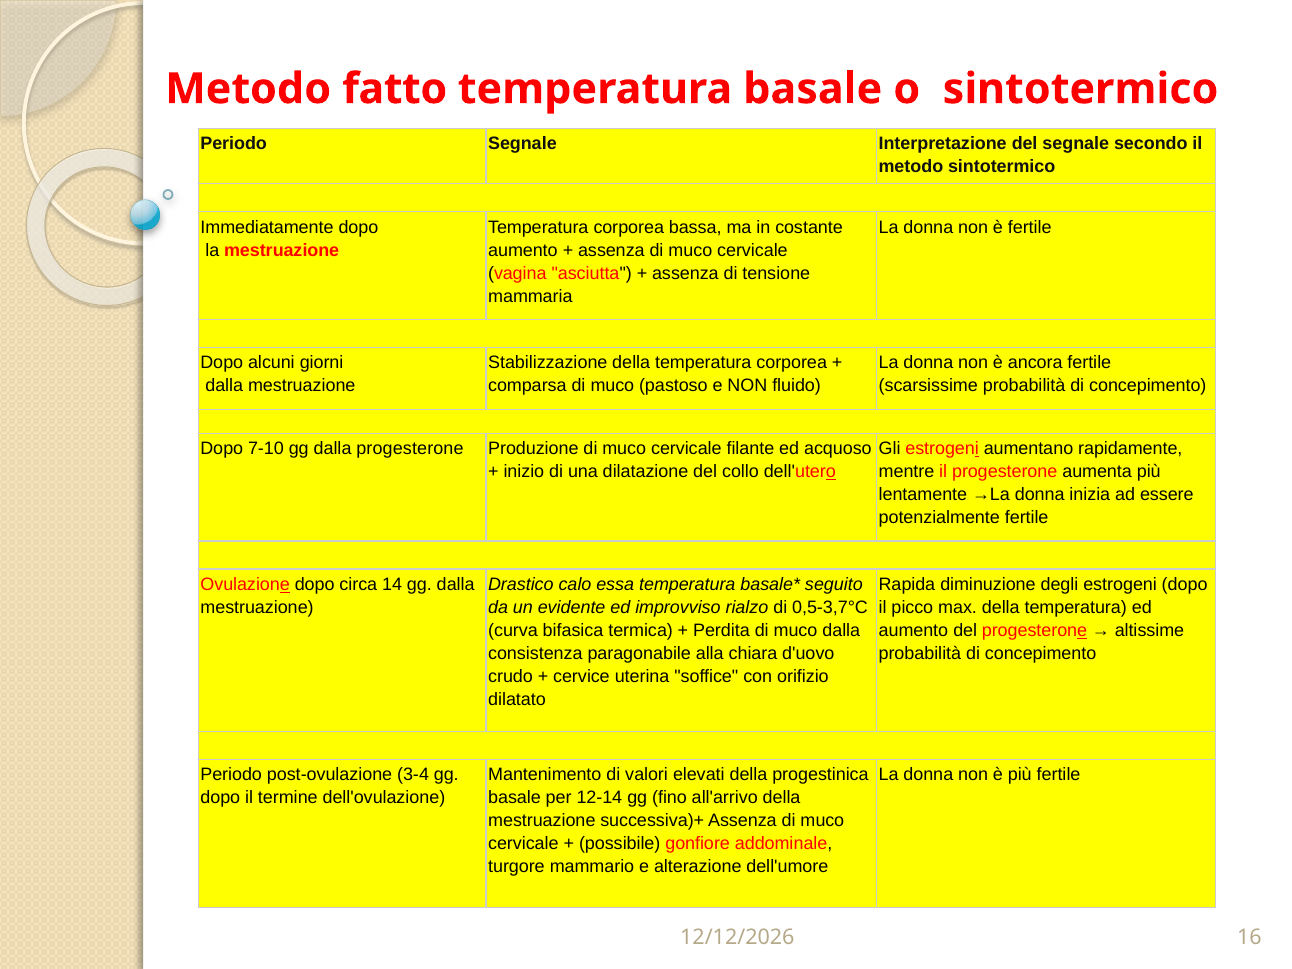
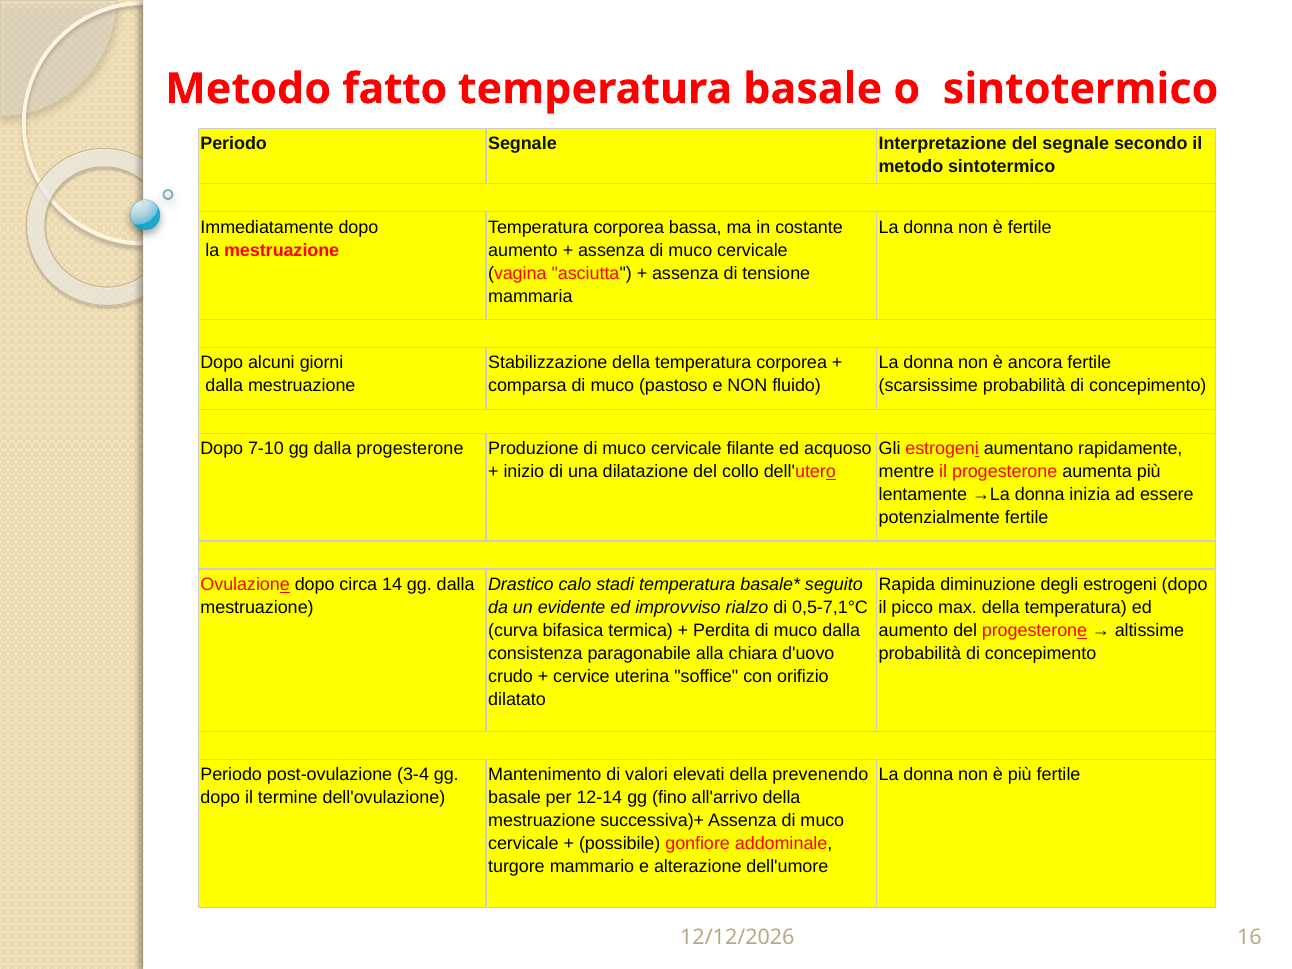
essa: essa -> stadi
0,5-3,7°C: 0,5-3,7°C -> 0,5-7,1°C
progestinica: progestinica -> prevenendo
